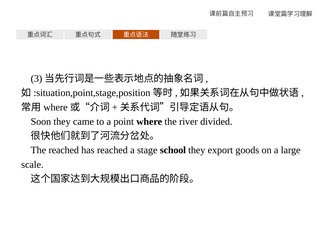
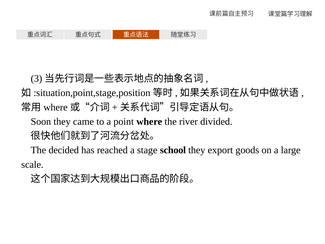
The reached: reached -> decided
